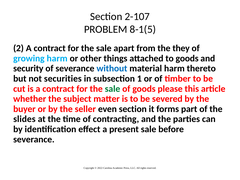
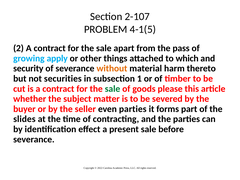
8-1(5: 8-1(5 -> 4-1(5
they: they -> pass
growing harm: harm -> apply
to goods: goods -> which
without colour: blue -> orange
even section: section -> parties
